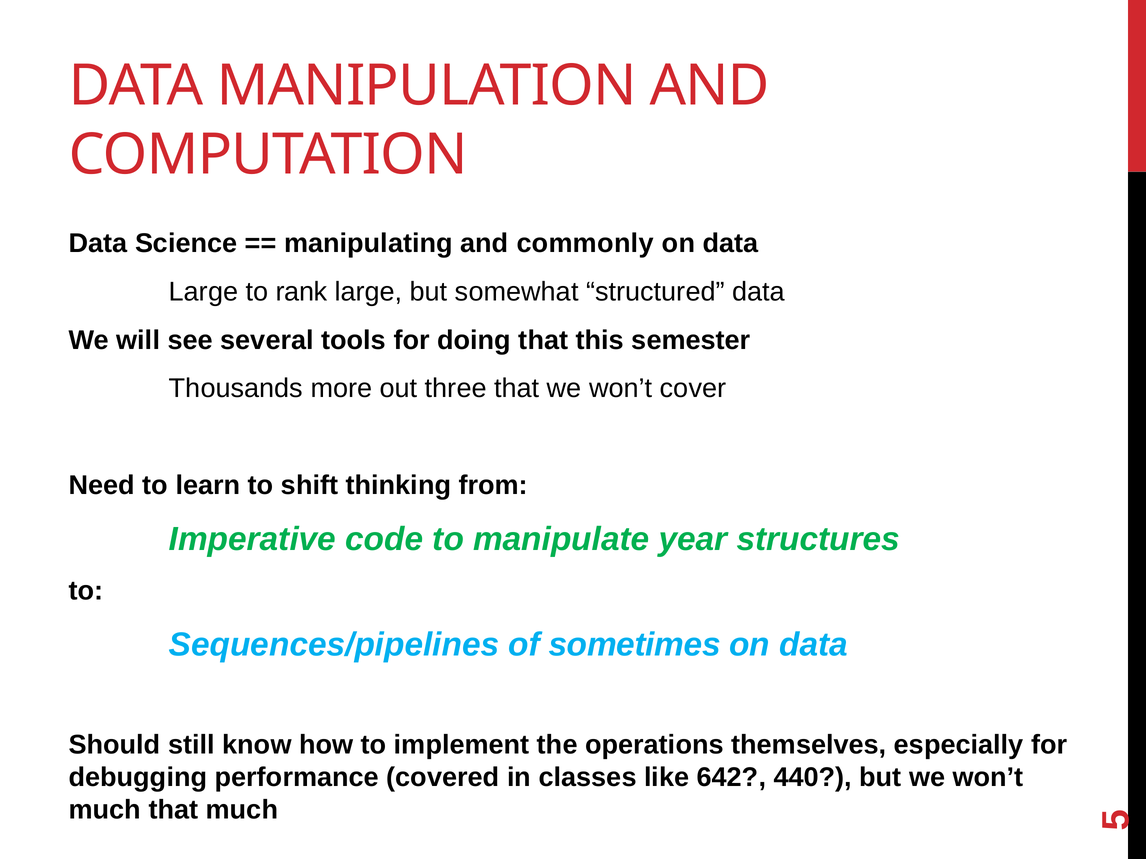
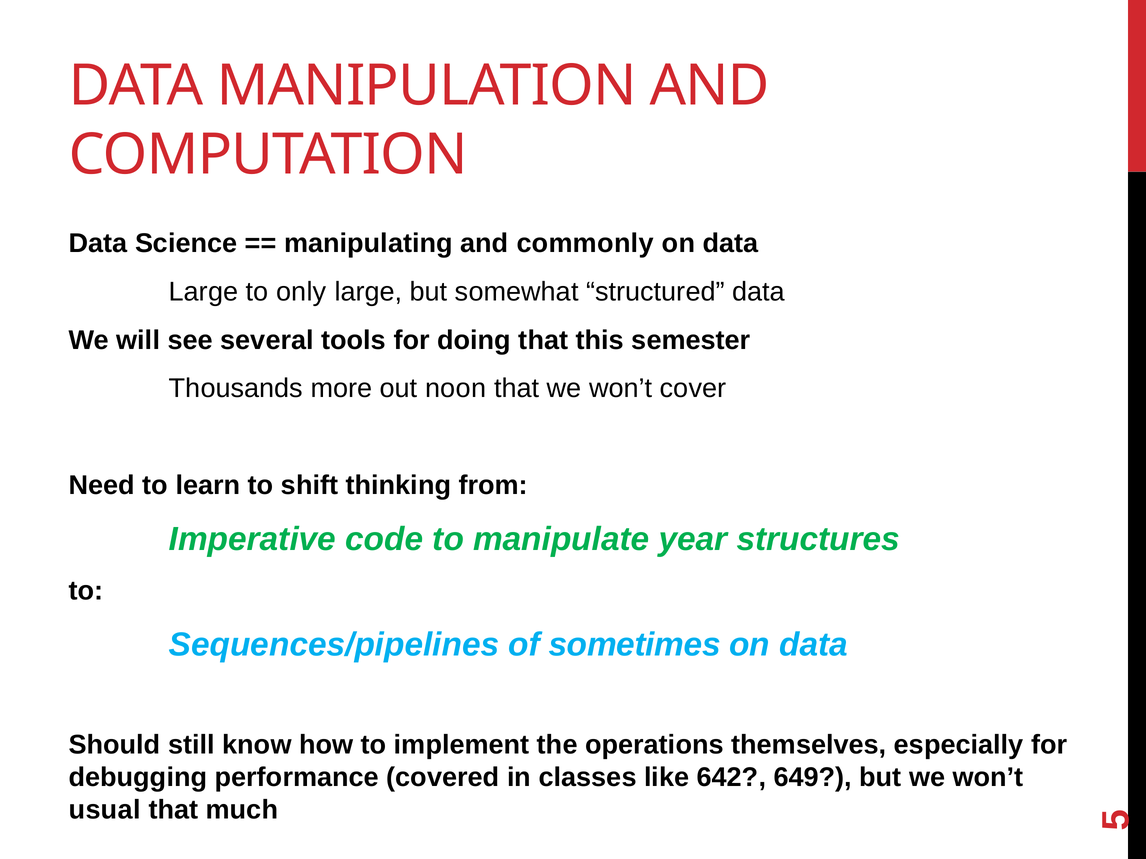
rank: rank -> only
three: three -> noon
440: 440 -> 649
much at (105, 810): much -> usual
